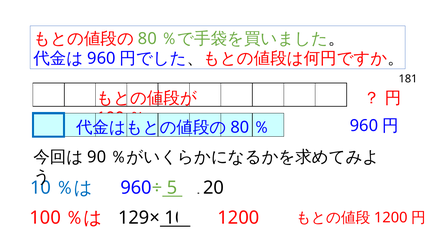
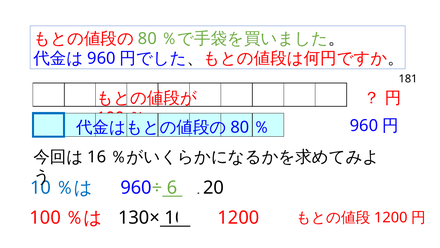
90: 90 -> 16
5: 5 -> 6
129×: 129× -> 130×
